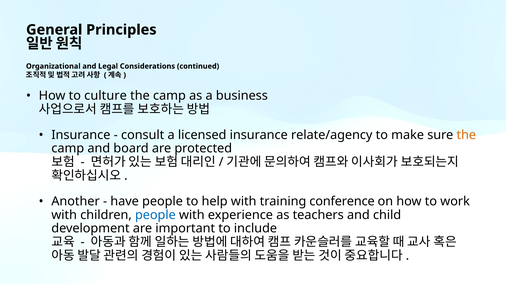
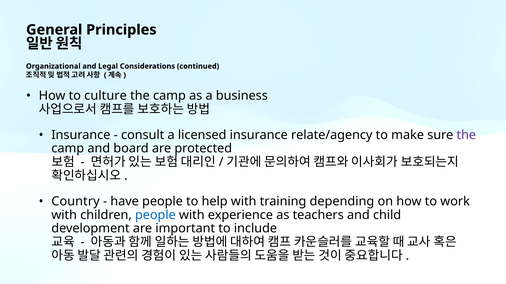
the at (466, 135) colour: orange -> purple
Another: Another -> Country
conference: conference -> depending
